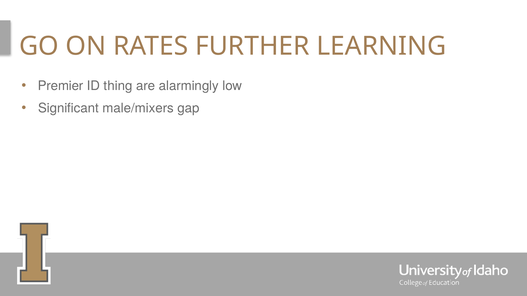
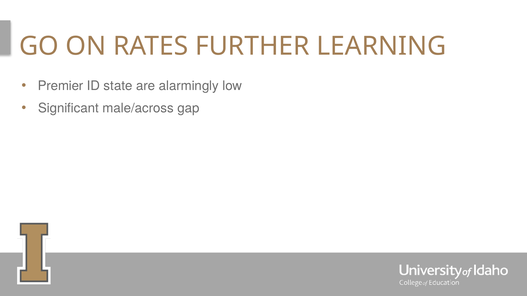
thing: thing -> state
male/mixers: male/mixers -> male/across
